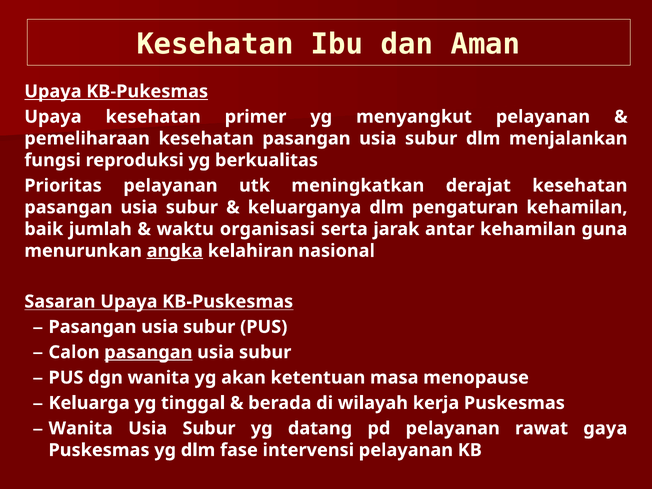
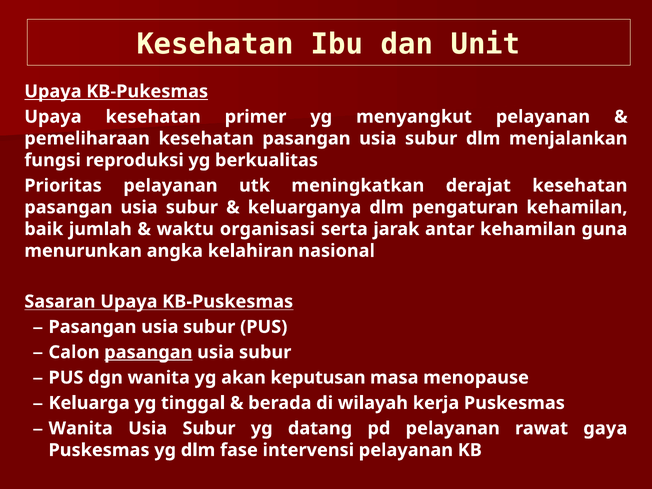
Aman: Aman -> Unit
angka underline: present -> none
ketentuan: ketentuan -> keputusan
